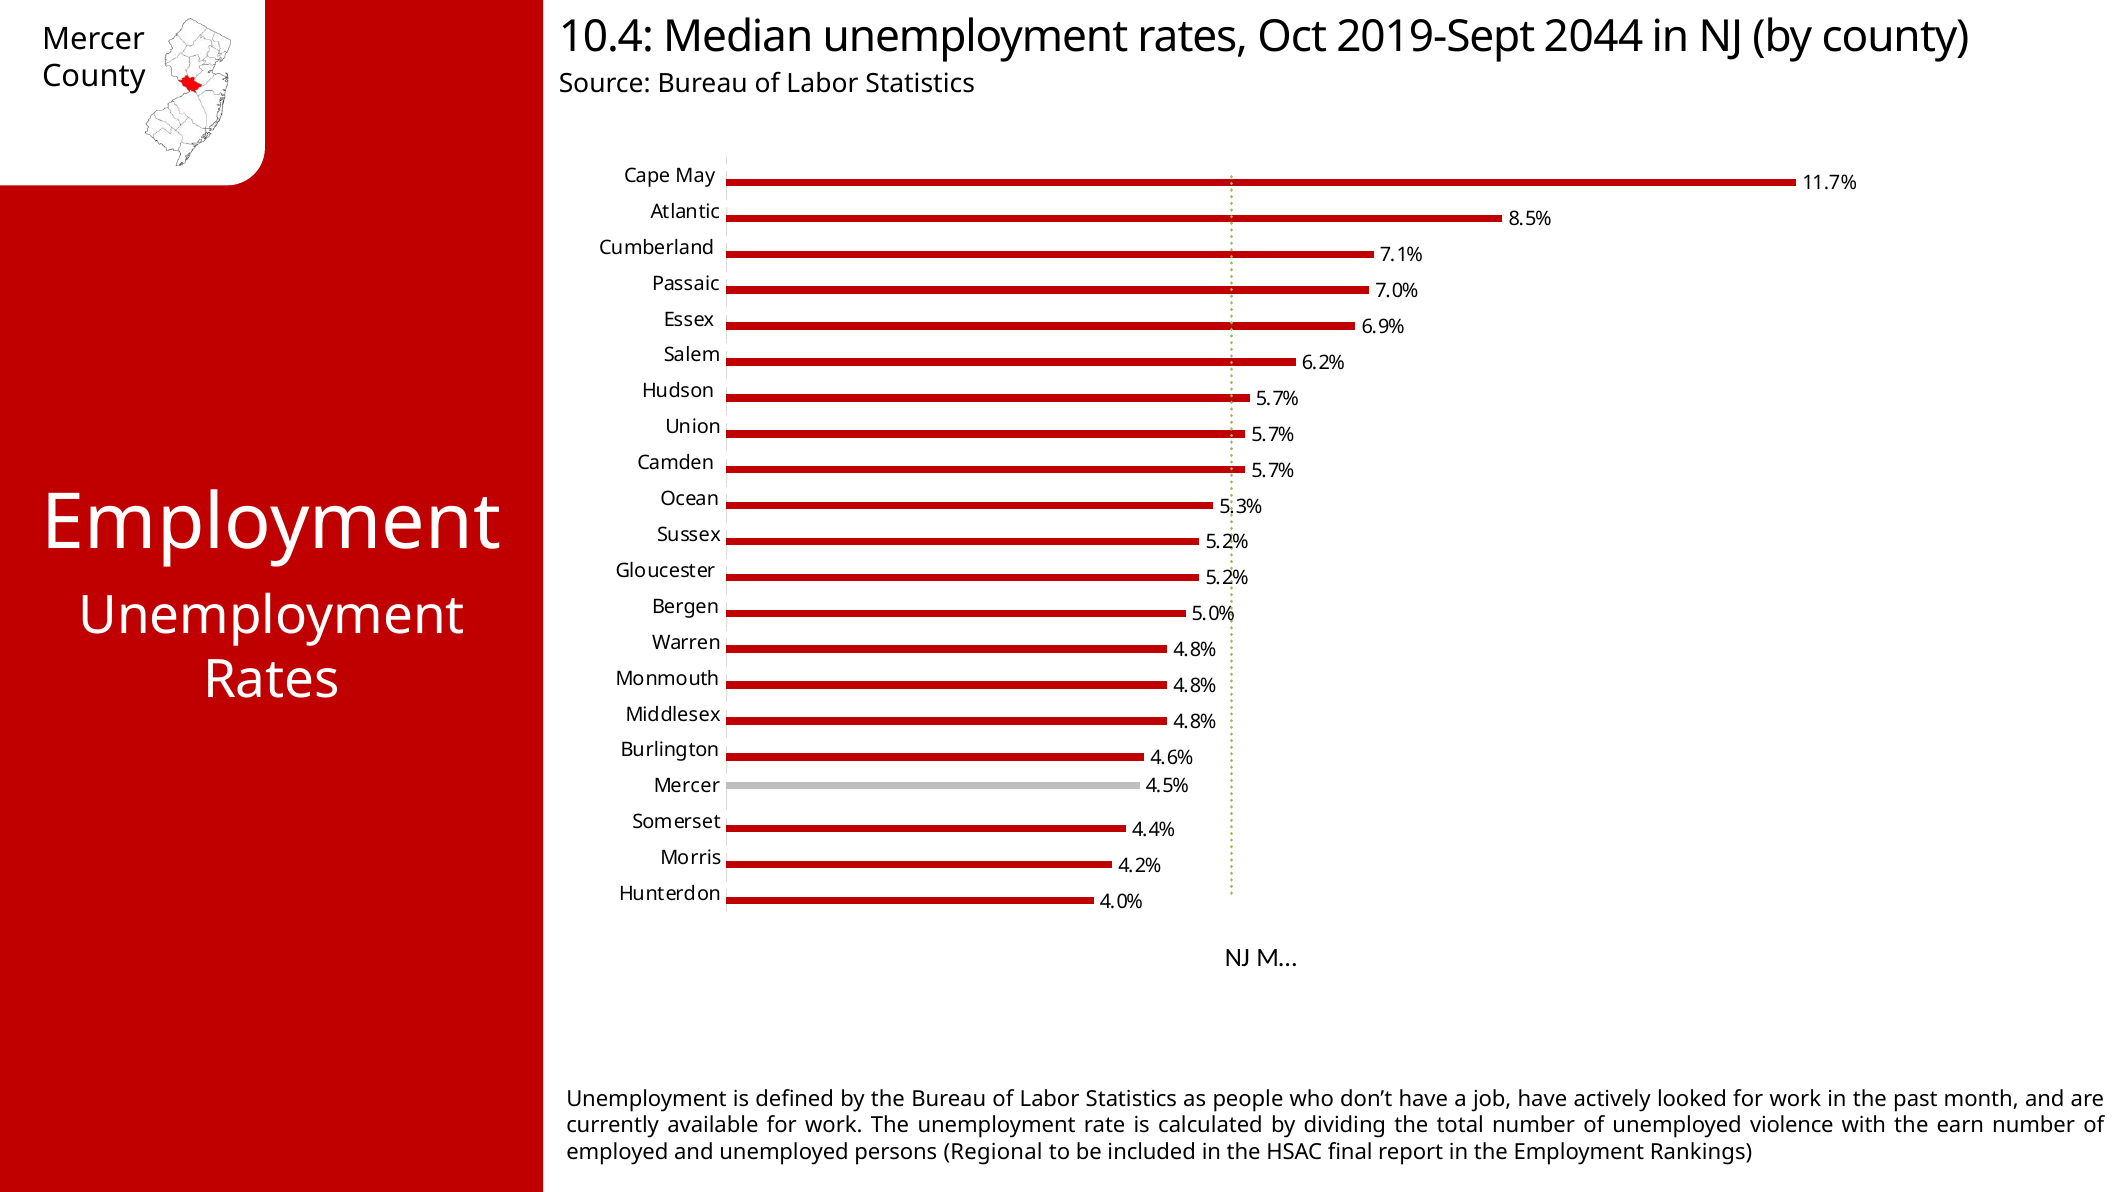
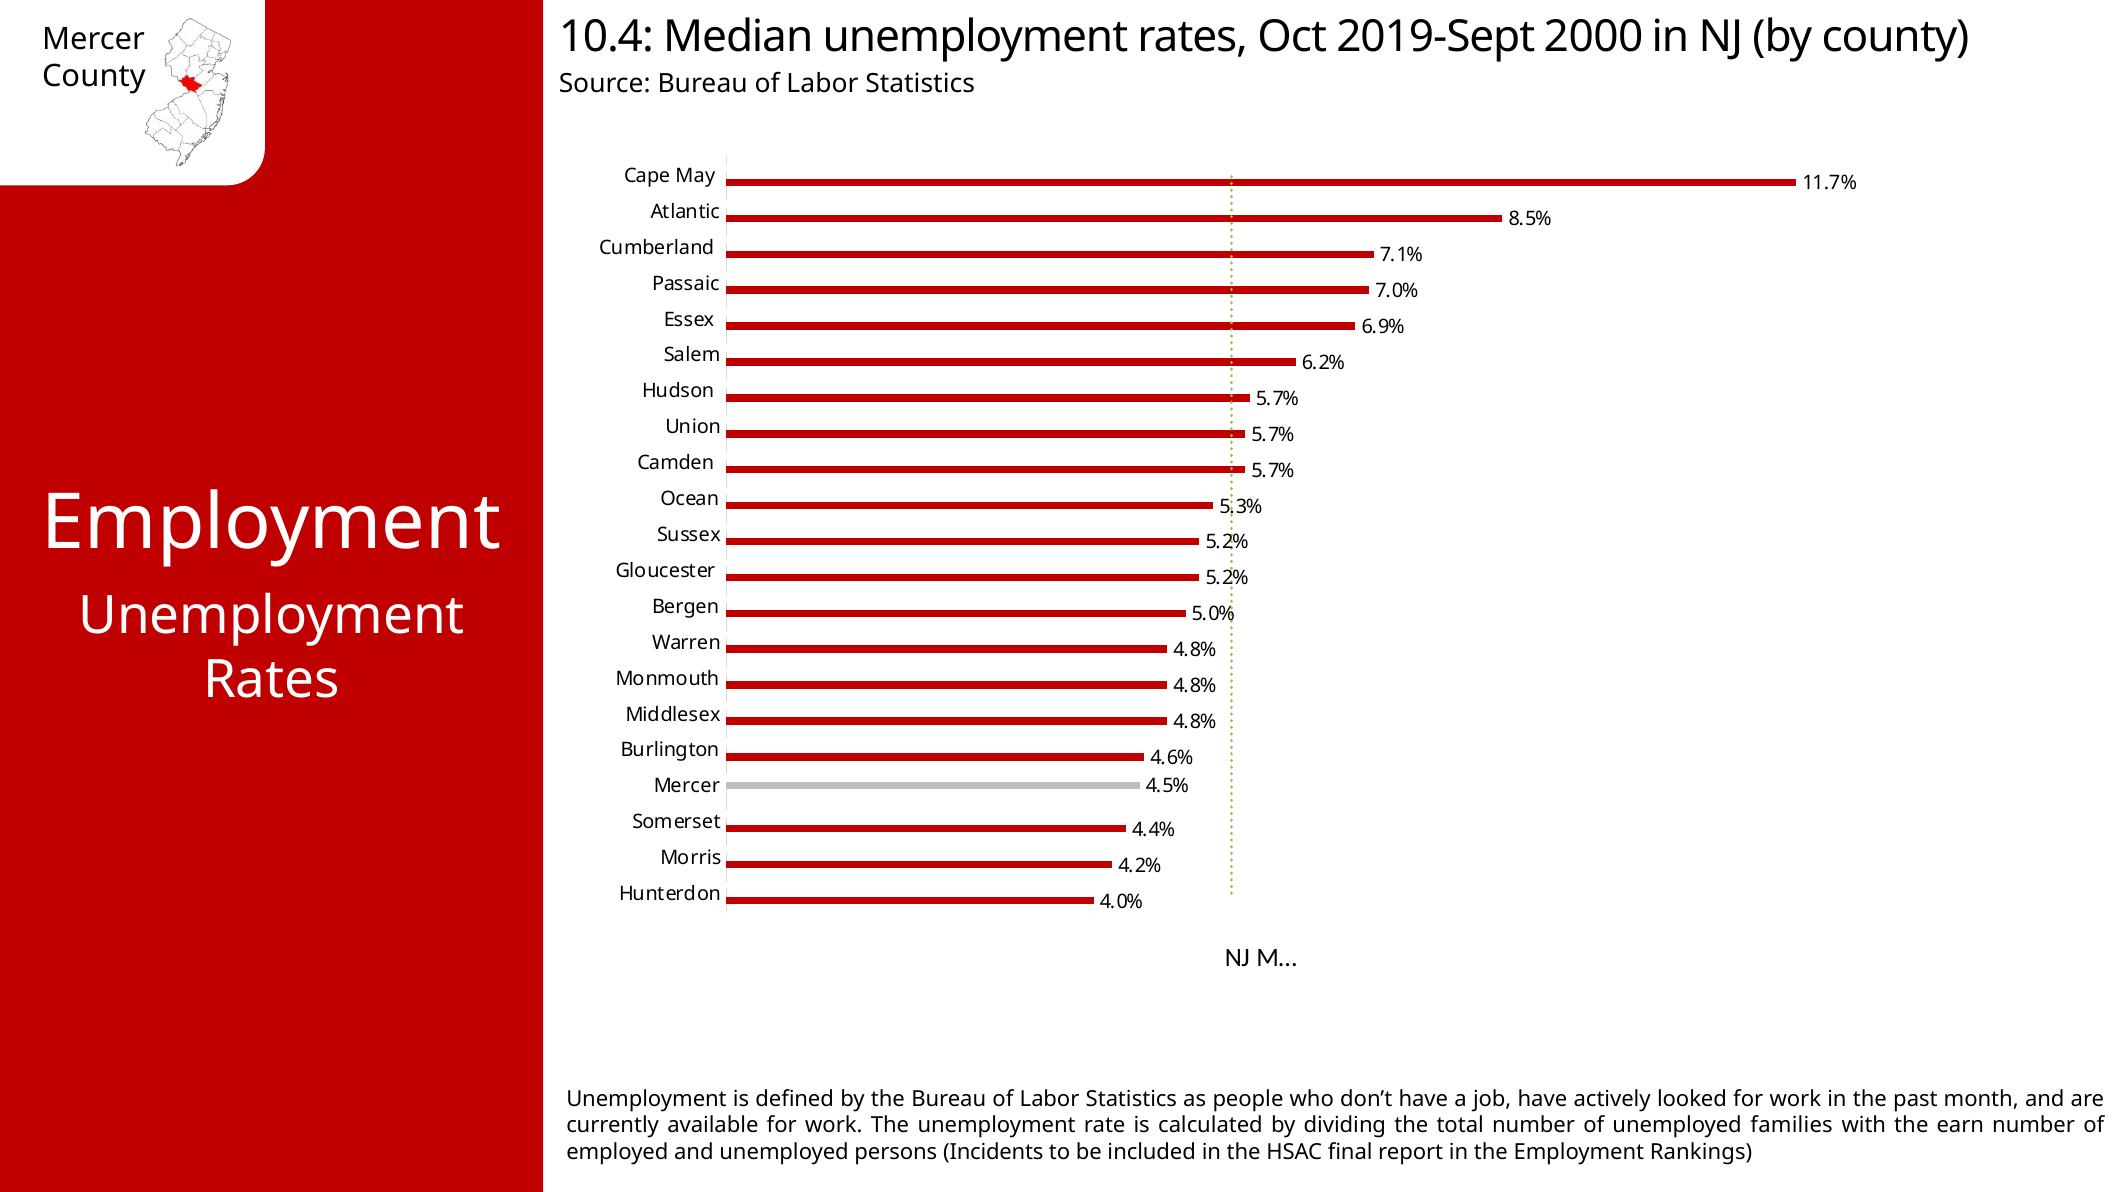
2044: 2044 -> 2000
violence: violence -> families
Regional: Regional -> Incidents
